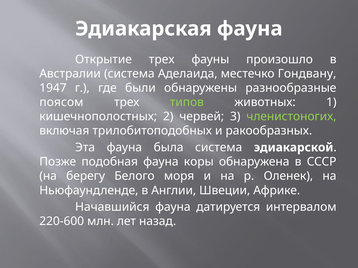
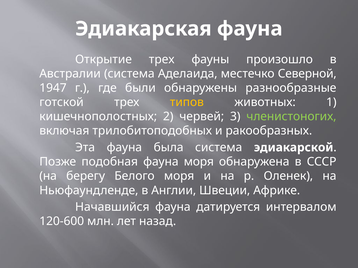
Гондвану: Гондвану -> Северной
поясом: поясом -> готской
типов colour: light green -> yellow
фауна коры: коры -> моря
220-600: 220-600 -> 120-600
